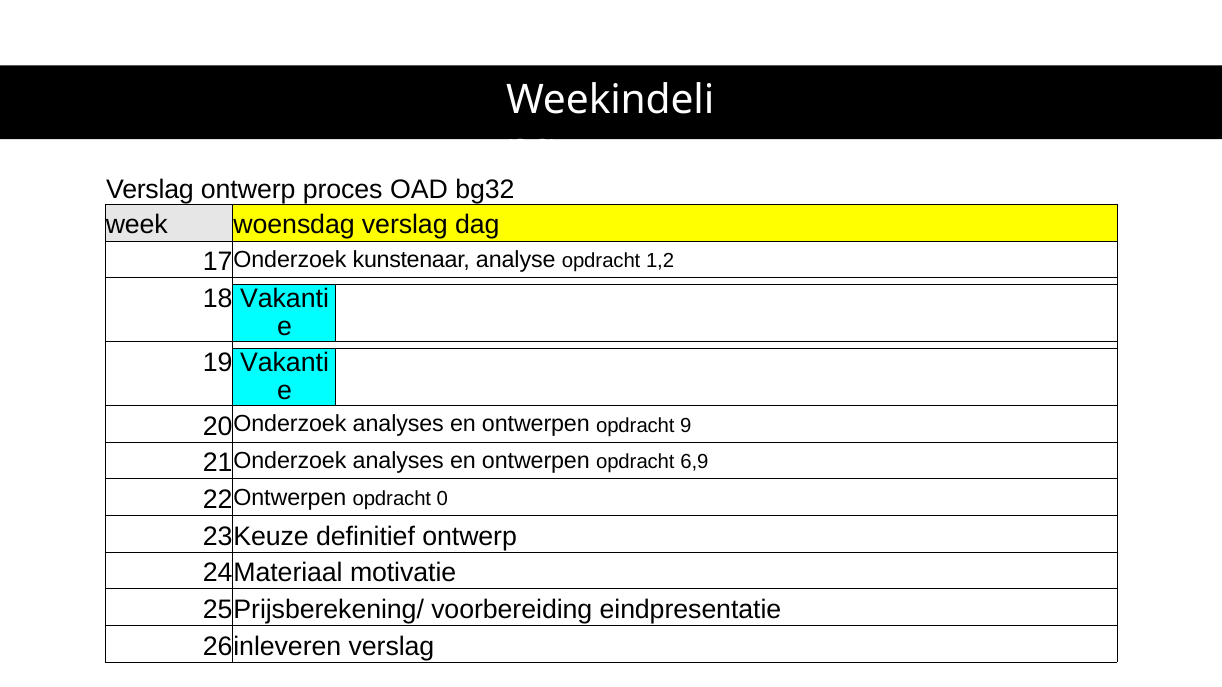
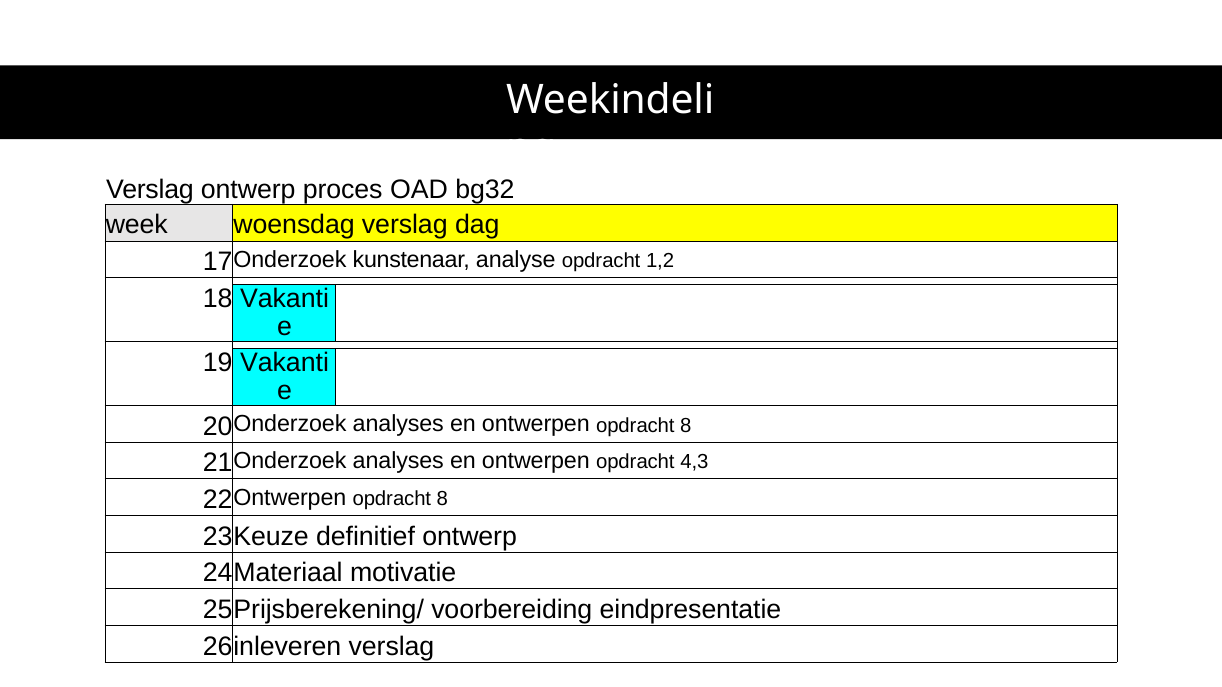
ontwerpen opdracht 9: 9 -> 8
6,9: 6,9 -> 4,3
0 at (442, 499): 0 -> 8
